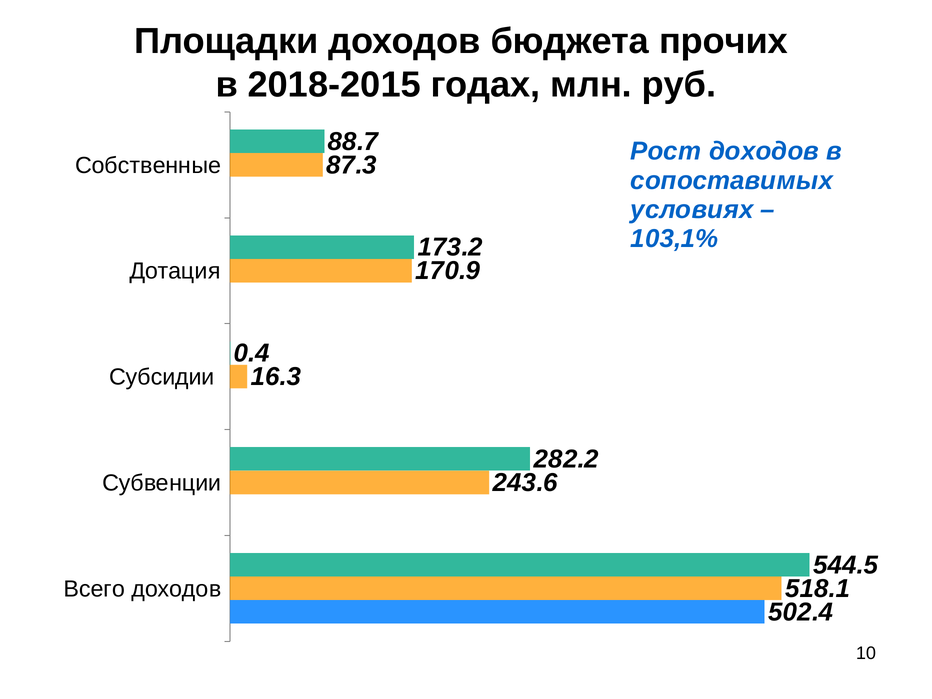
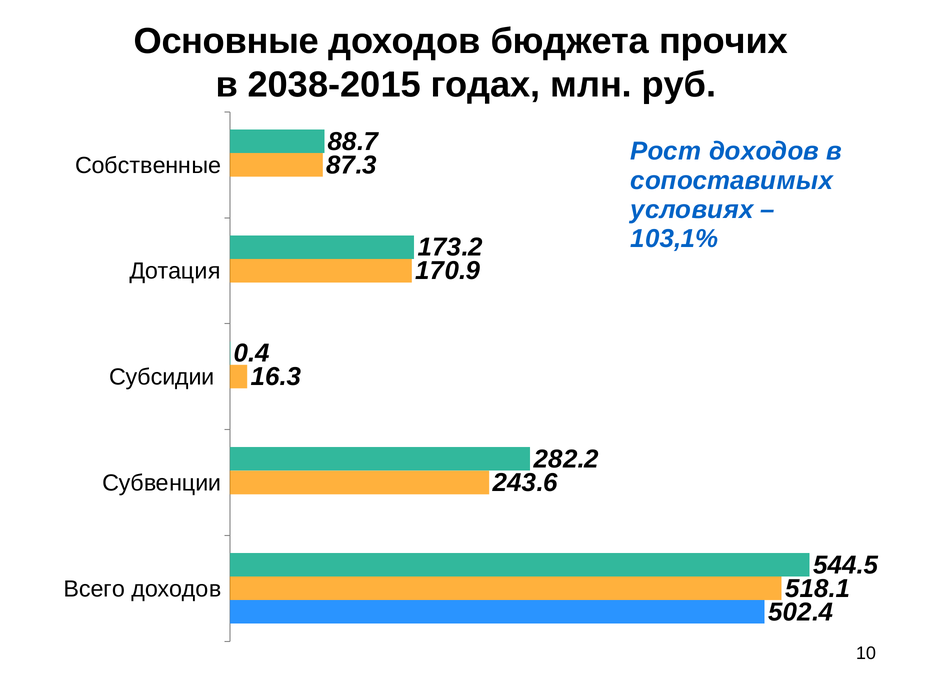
Площадки: Площадки -> Основные
2018-2015: 2018-2015 -> 2038-2015
